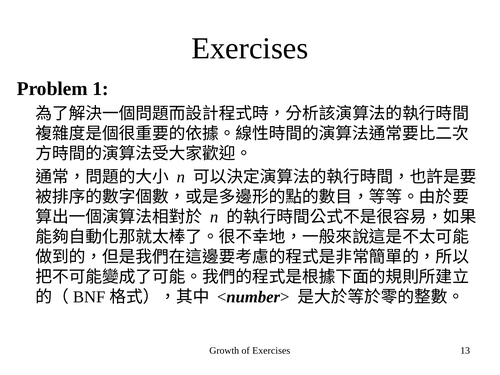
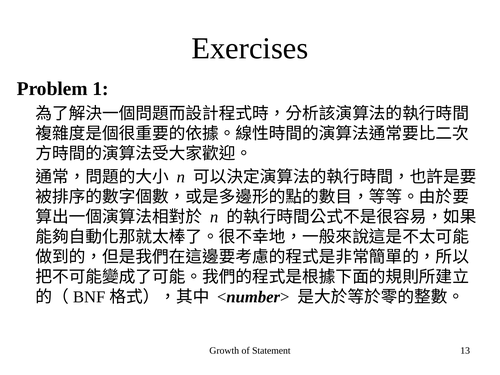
of Exercises: Exercises -> Statement
